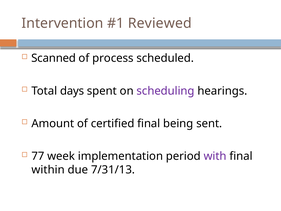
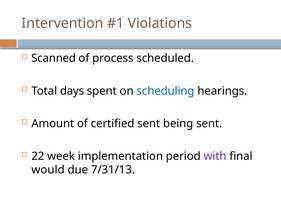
Reviewed: Reviewed -> Violations
scheduling colour: purple -> blue
certified final: final -> sent
77: 77 -> 22
within: within -> would
